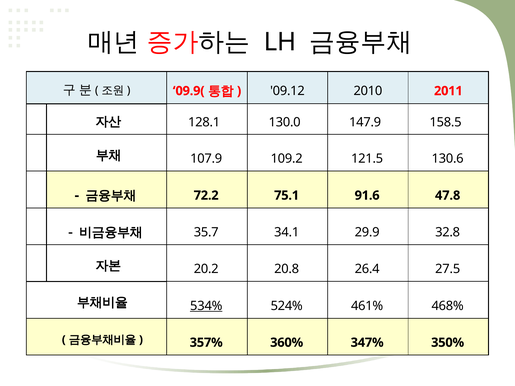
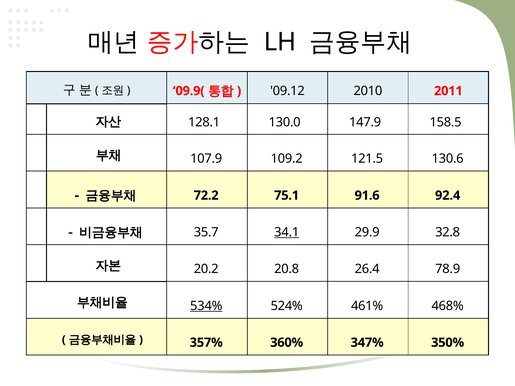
47.8: 47.8 -> 92.4
34.1 underline: none -> present
27.5: 27.5 -> 78.9
